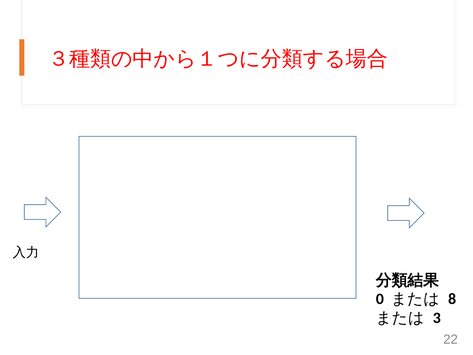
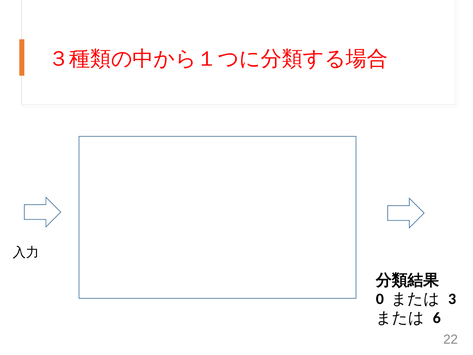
8: 8 -> 3
3: 3 -> 6
